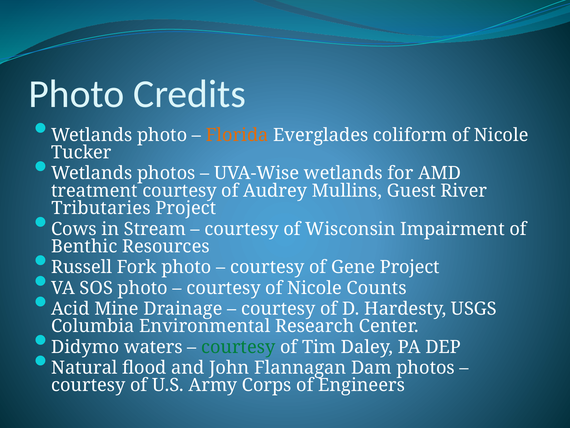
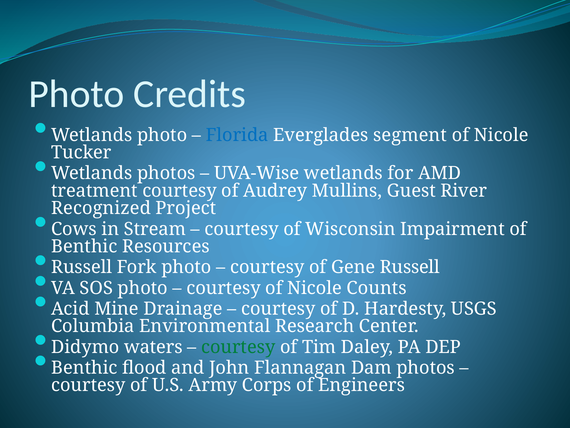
Florida colour: orange -> blue
coliform: coliform -> segment
Tributaries: Tributaries -> Recognized
Gene Project: Project -> Russell
Natural at (84, 367): Natural -> Benthic
